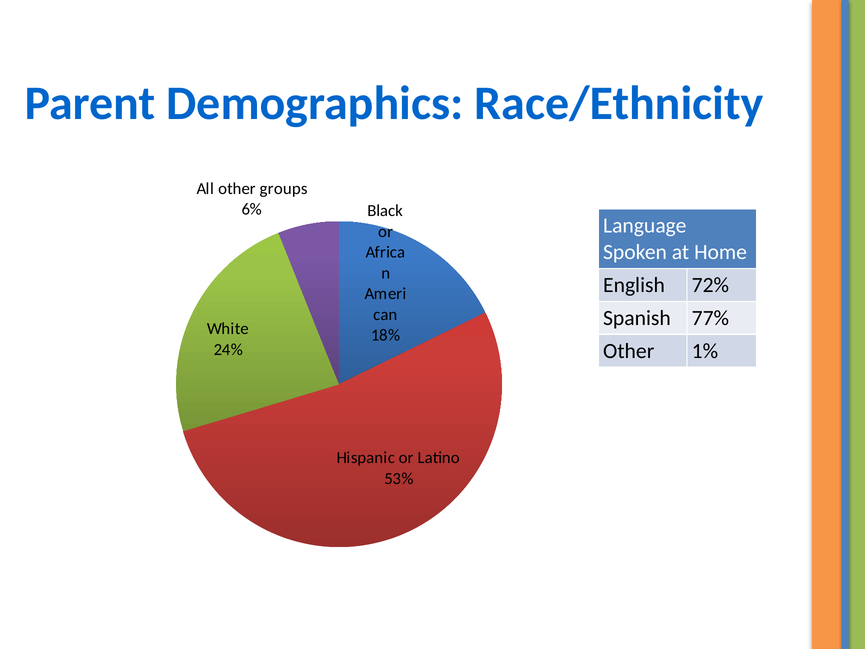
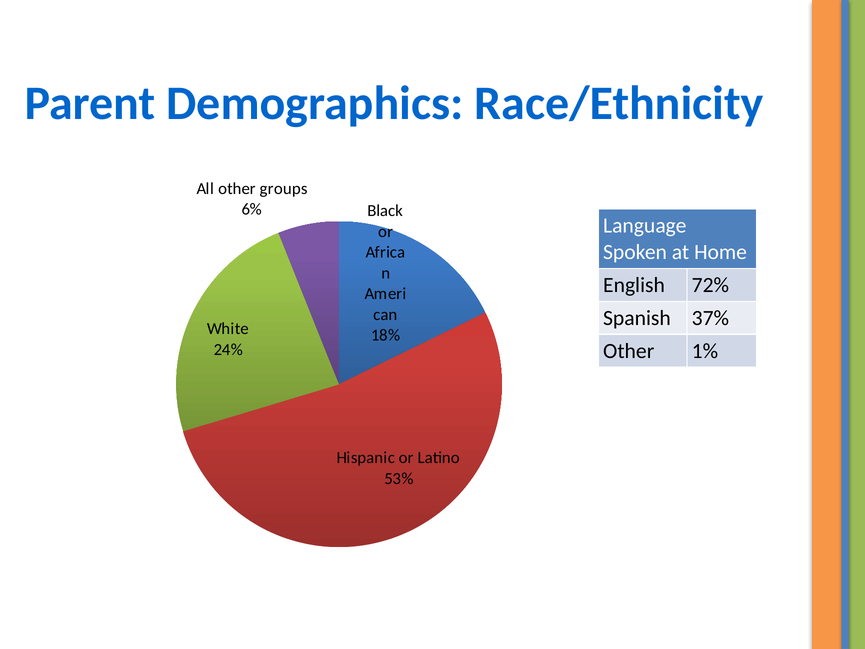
77%: 77% -> 37%
